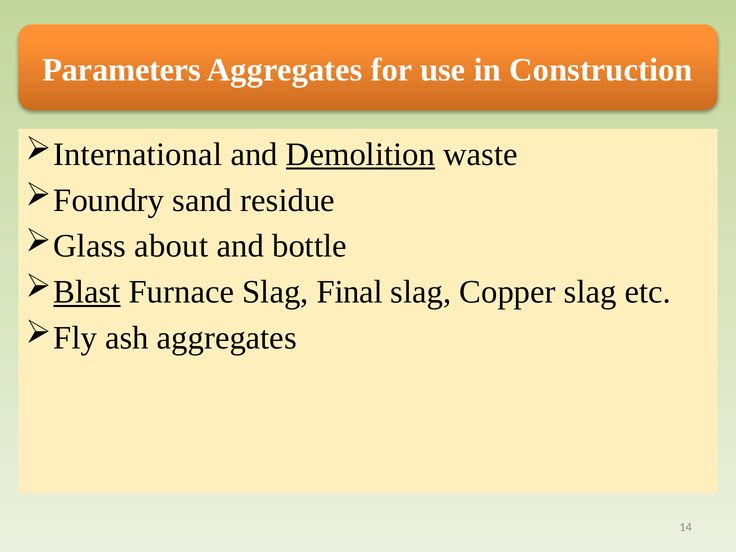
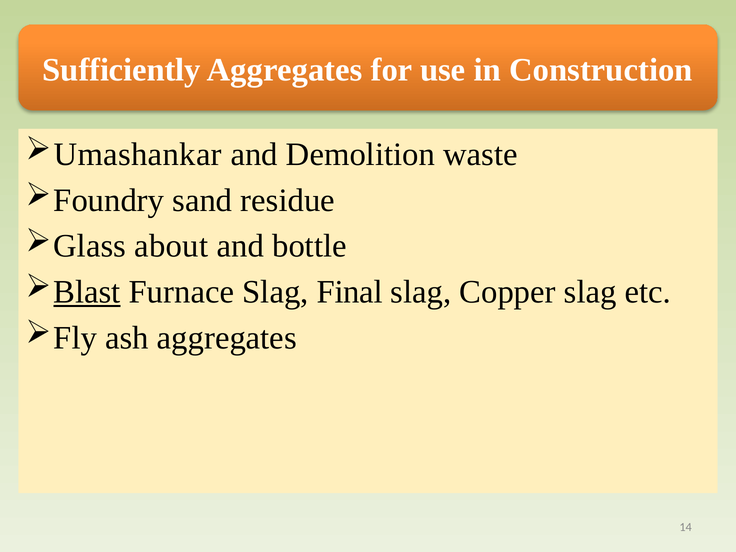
Parameters: Parameters -> Sufficiently
International: International -> Umashankar
Demolition underline: present -> none
